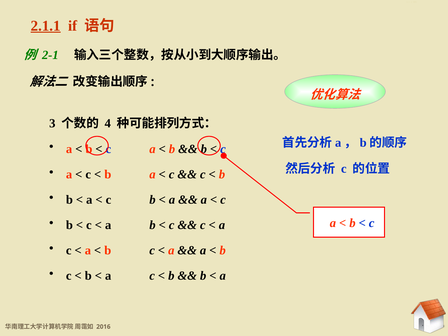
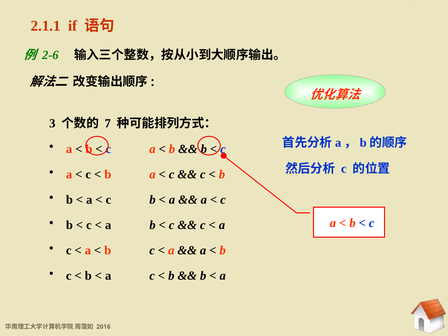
2.1.1 at (46, 26) underline: present -> none
2-1: 2-1 -> 2-6
4: 4 -> 7
